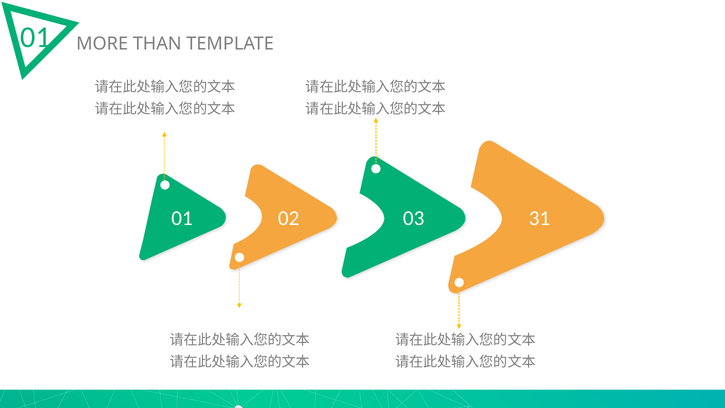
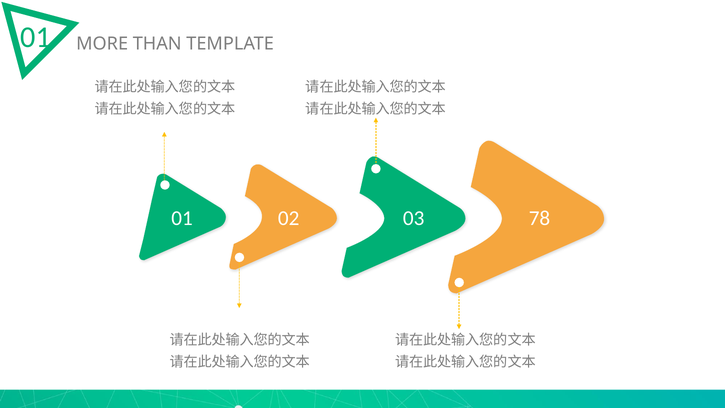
31: 31 -> 78
